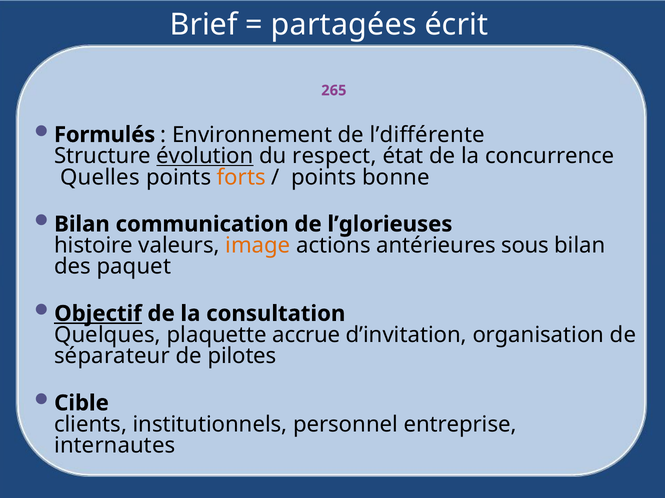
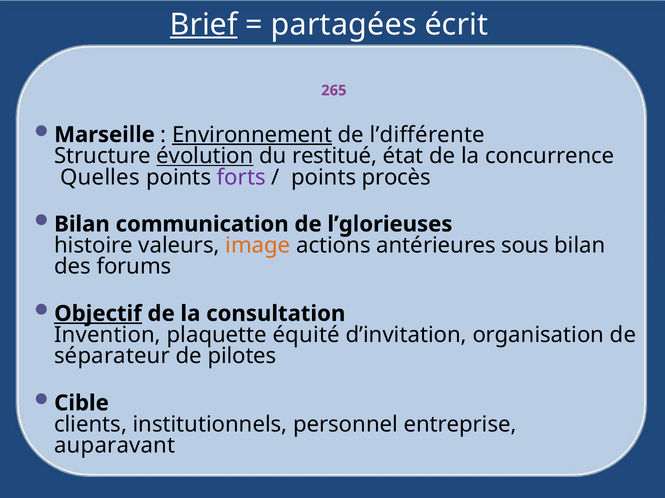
Brief underline: none -> present
Formulés: Formulés -> Marseille
Environnement underline: none -> present
respect: respect -> restitué
forts colour: orange -> purple
bonne: bonne -> procès
paquet: paquet -> forums
Quelques: Quelques -> Invention
accrue: accrue -> équité
internautes: internautes -> auparavant
